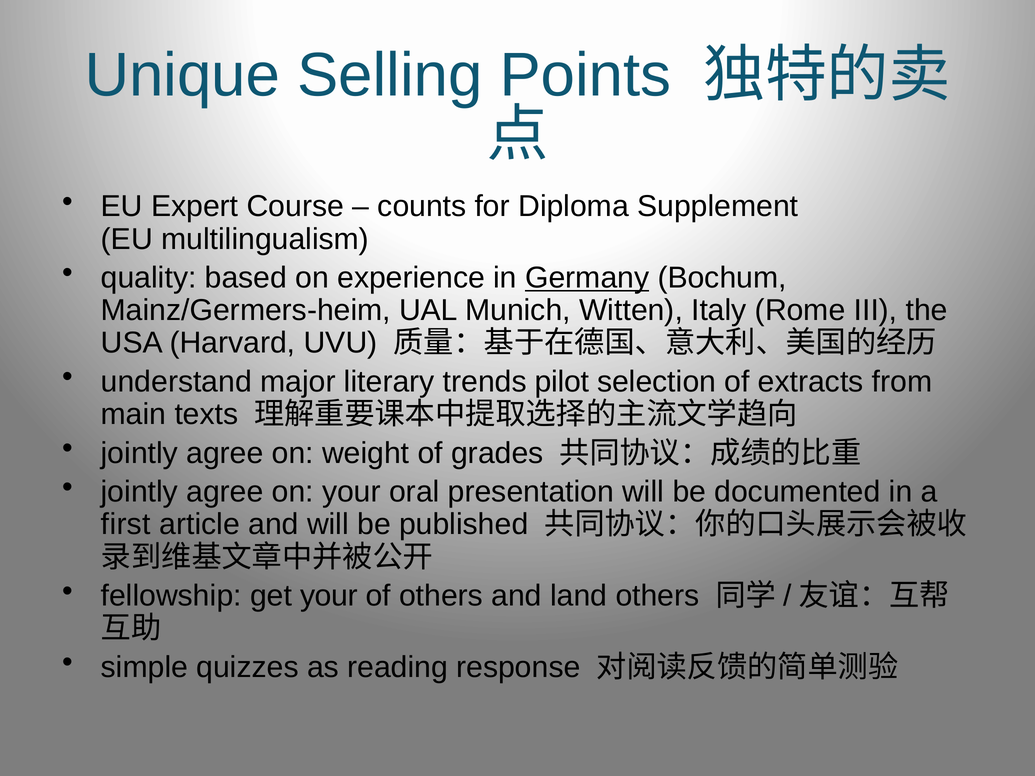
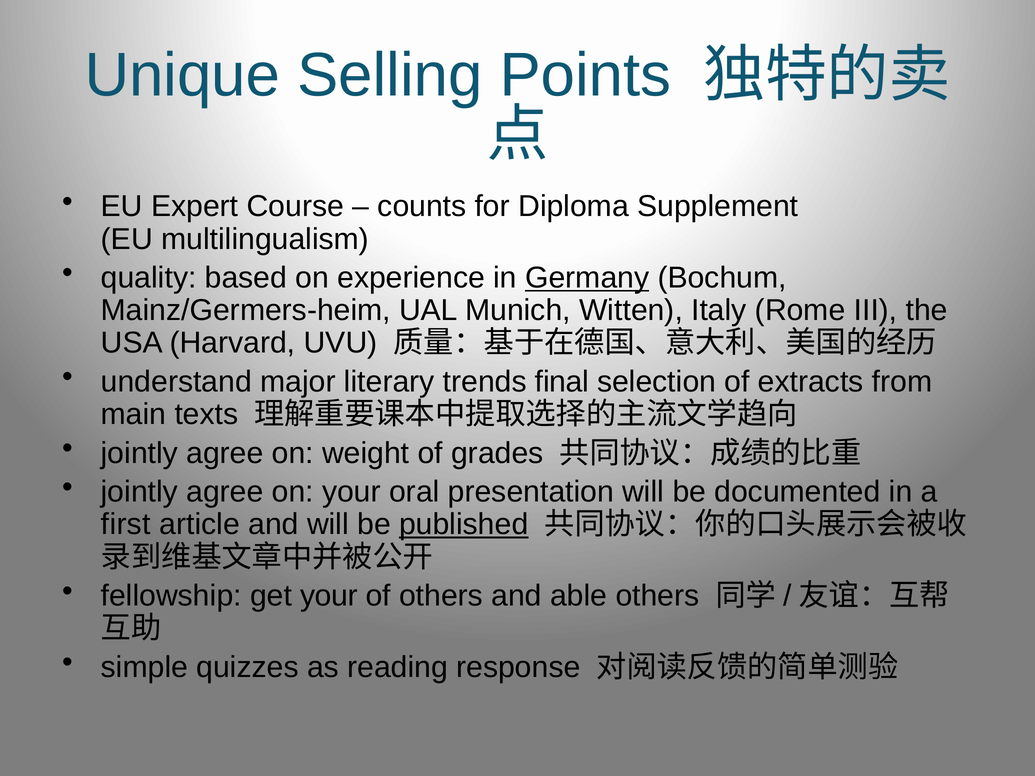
pilot: pilot -> final
published underline: none -> present
land: land -> able
